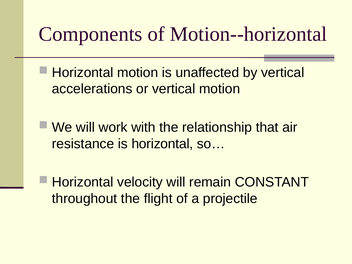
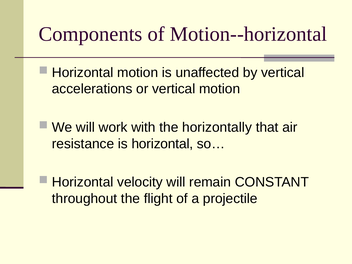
relationship: relationship -> horizontally
